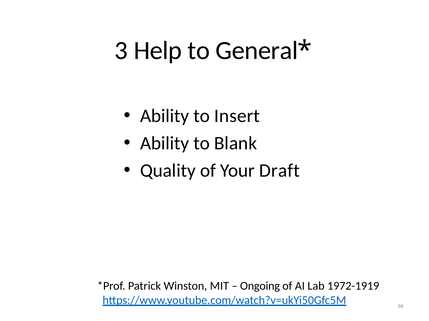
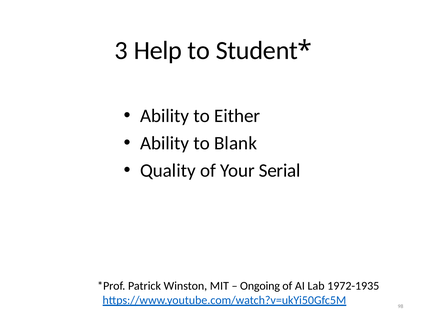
General: General -> Student
Insert: Insert -> Either
Draft: Draft -> Serial
1972-1919: 1972-1919 -> 1972-1935
